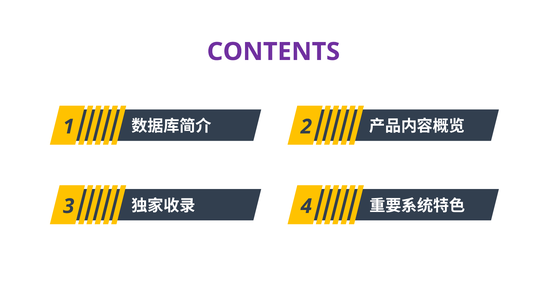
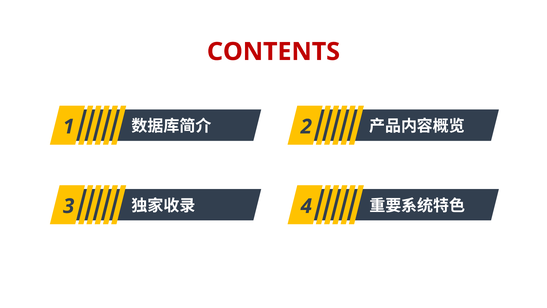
CONTENTS colour: purple -> red
